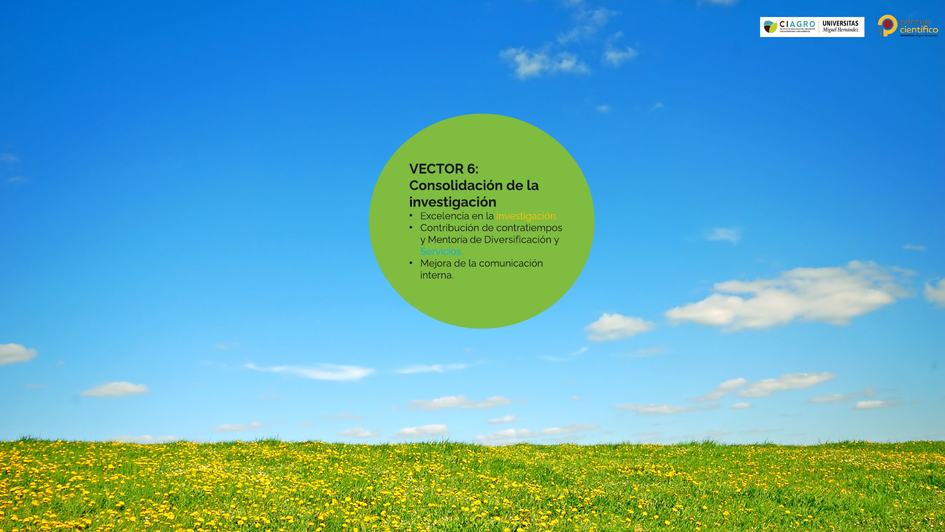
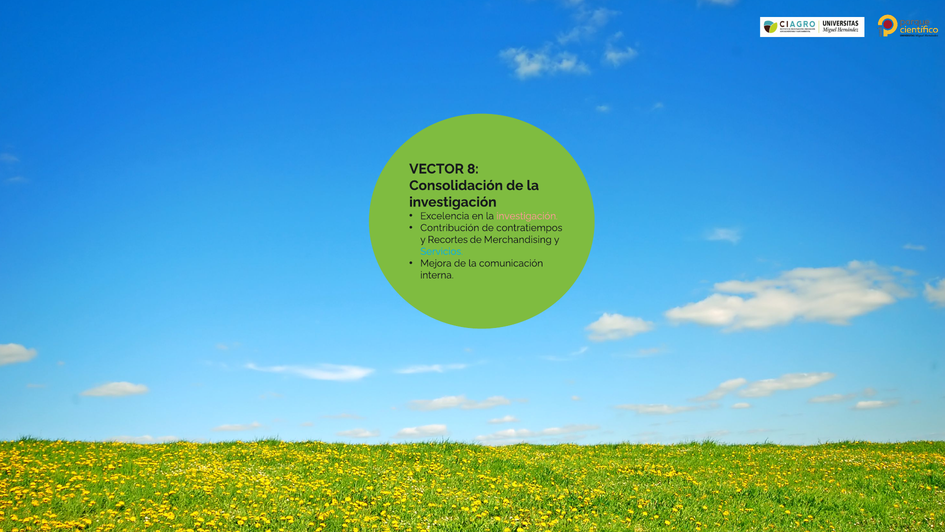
6: 6 -> 8
investigación at (527, 216) colour: yellow -> pink
Mentoría: Mentoría -> Recortes
Diversificación: Diversificación -> Merchandising
